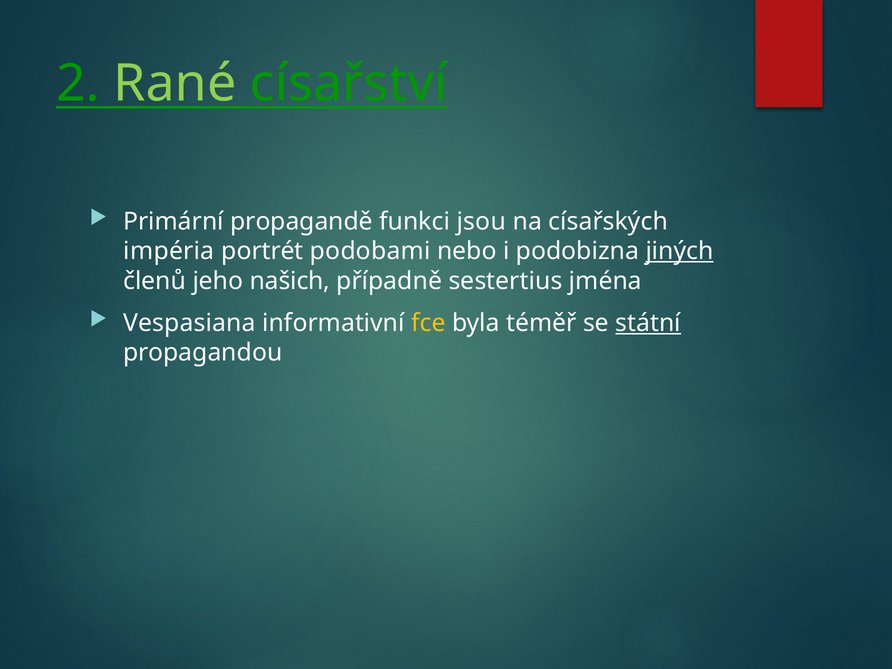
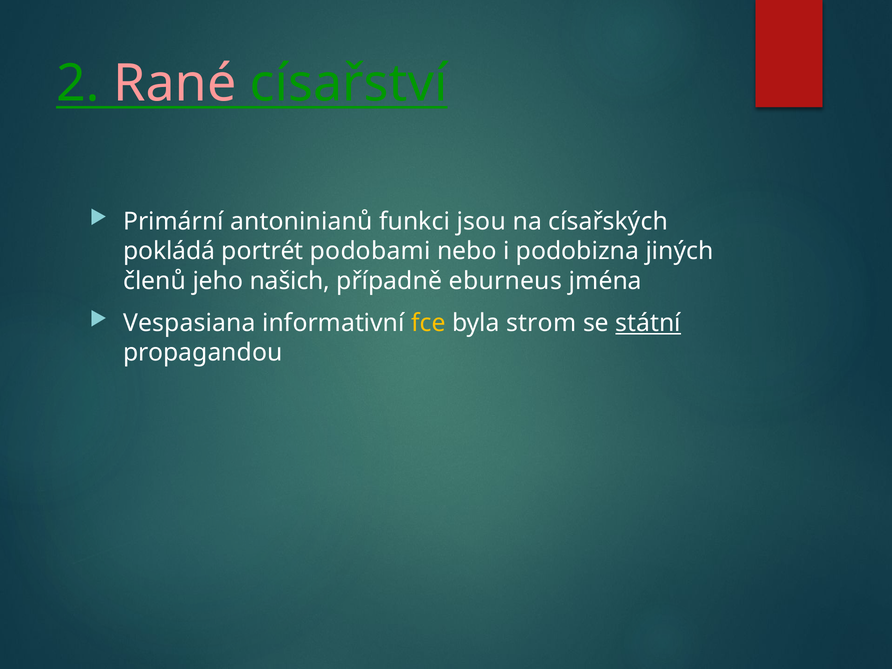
Rané colour: light green -> pink
propagandě: propagandě -> antoninianů
impéria: impéria -> pokládá
jiných underline: present -> none
sestertius: sestertius -> eburneus
téměř: téměř -> strom
